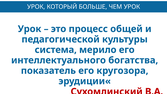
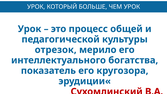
система: система -> отрезок
